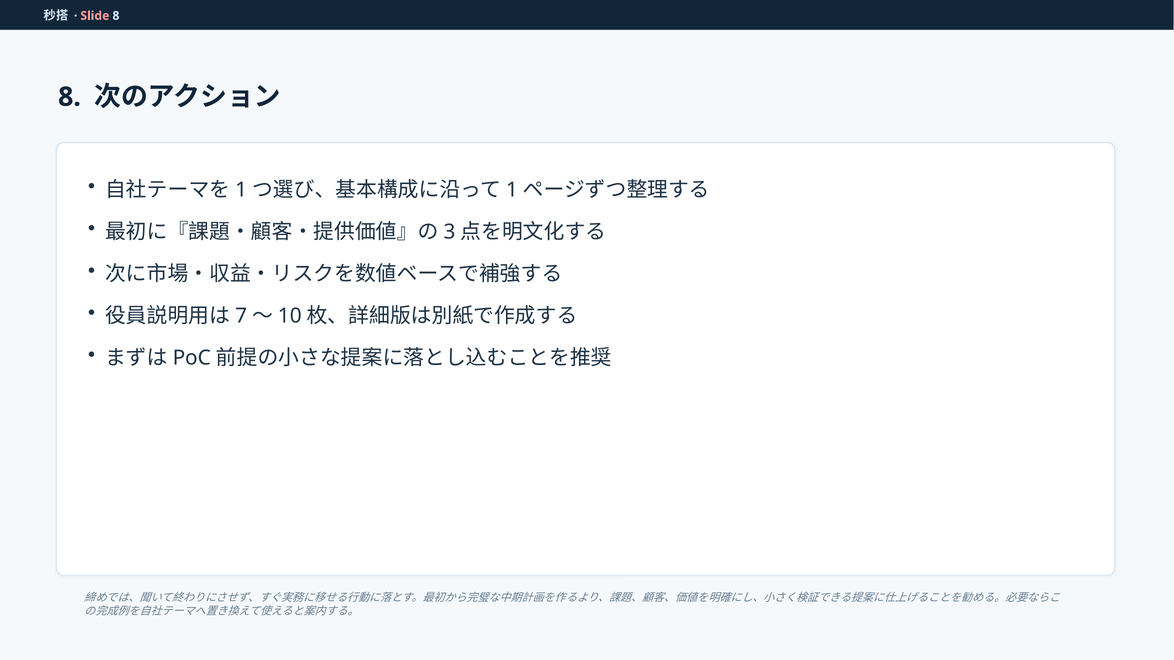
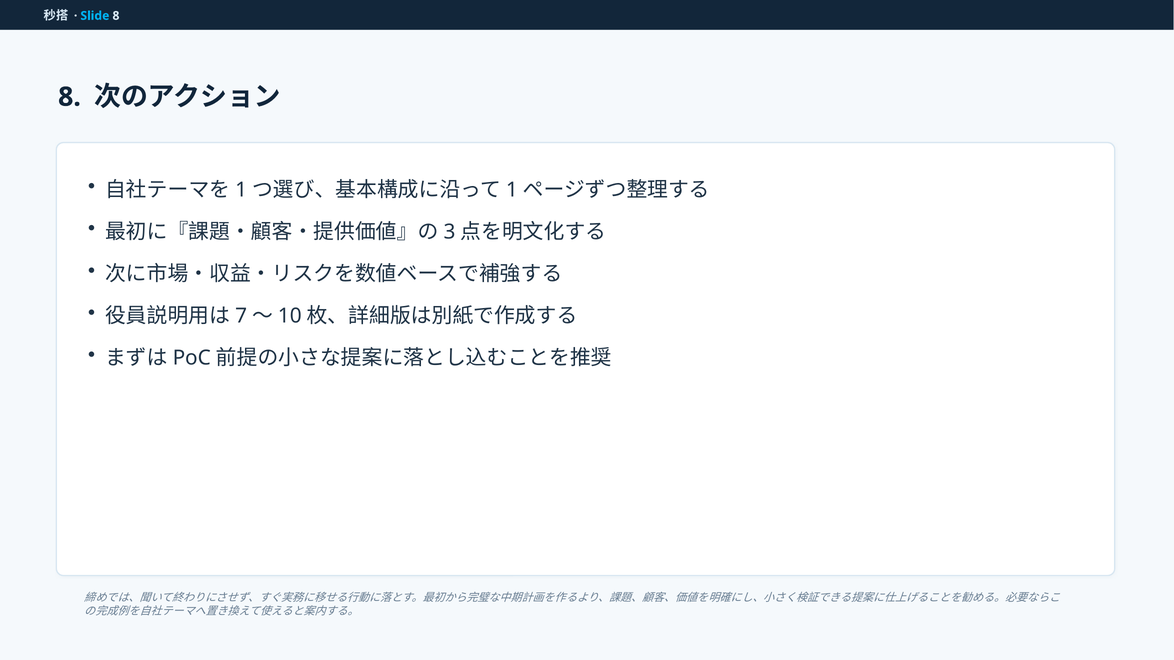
Slide colour: pink -> light blue
